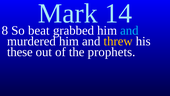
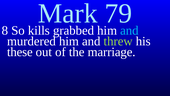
14: 14 -> 79
beat: beat -> kills
threw colour: yellow -> light green
prophets: prophets -> marriage
